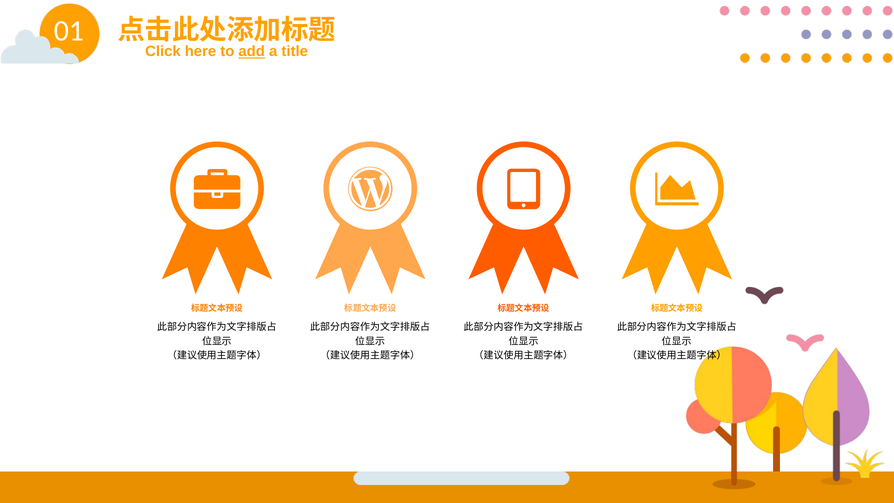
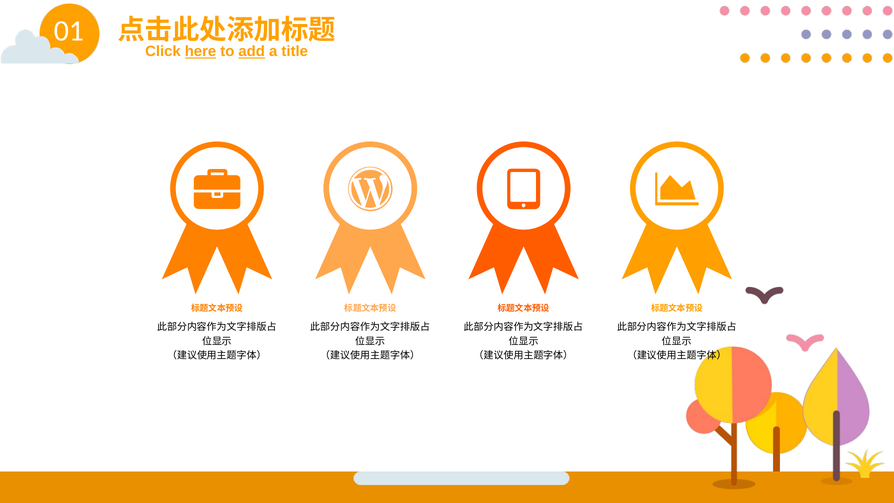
here underline: none -> present
